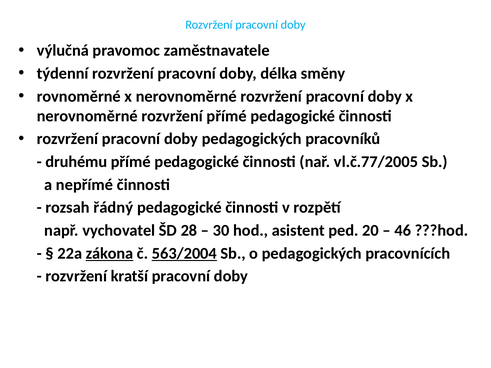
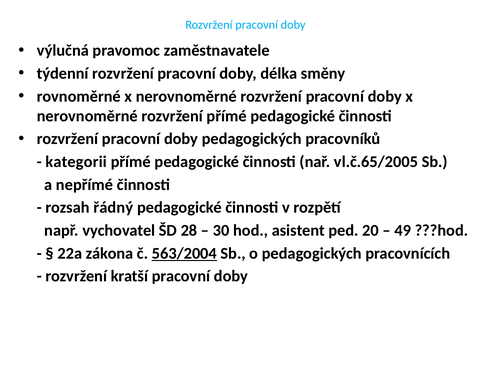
druhému: druhému -> kategorii
vl.č.77/2005: vl.č.77/2005 -> vl.č.65/2005
46: 46 -> 49
zákona underline: present -> none
